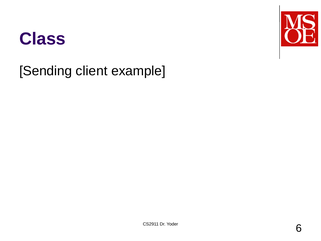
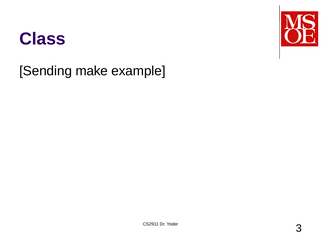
client: client -> make
6: 6 -> 3
